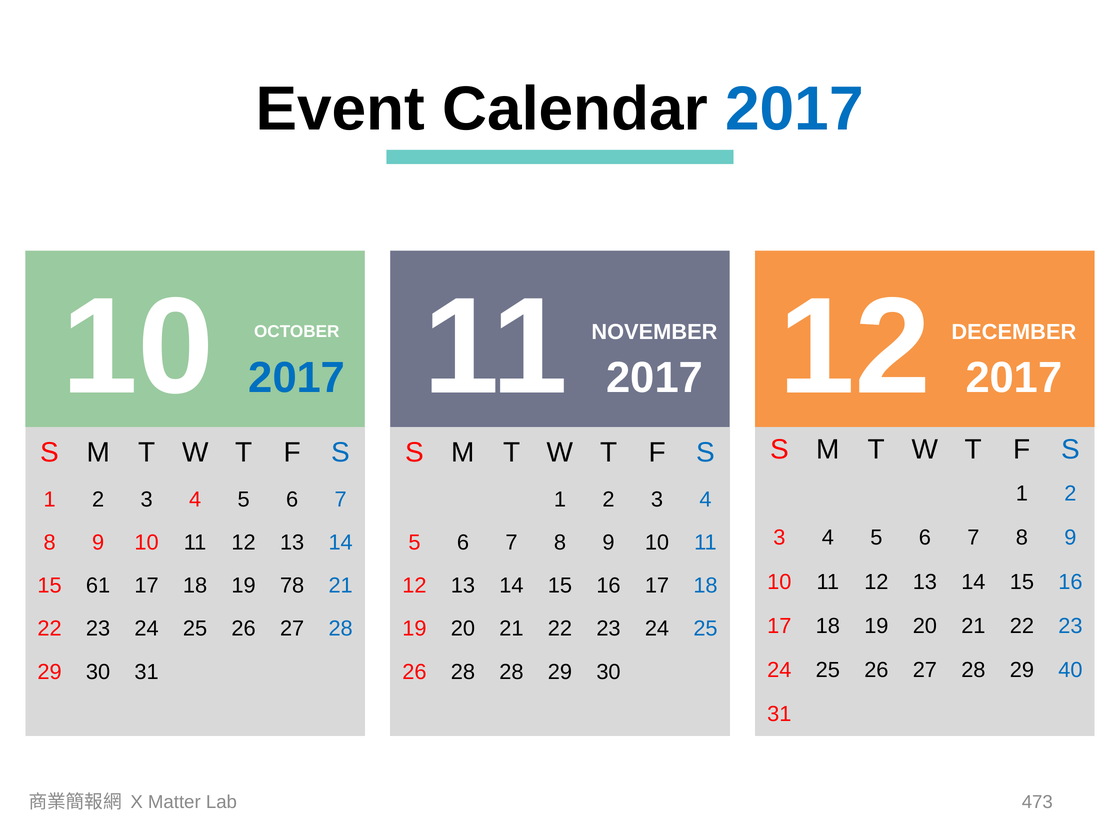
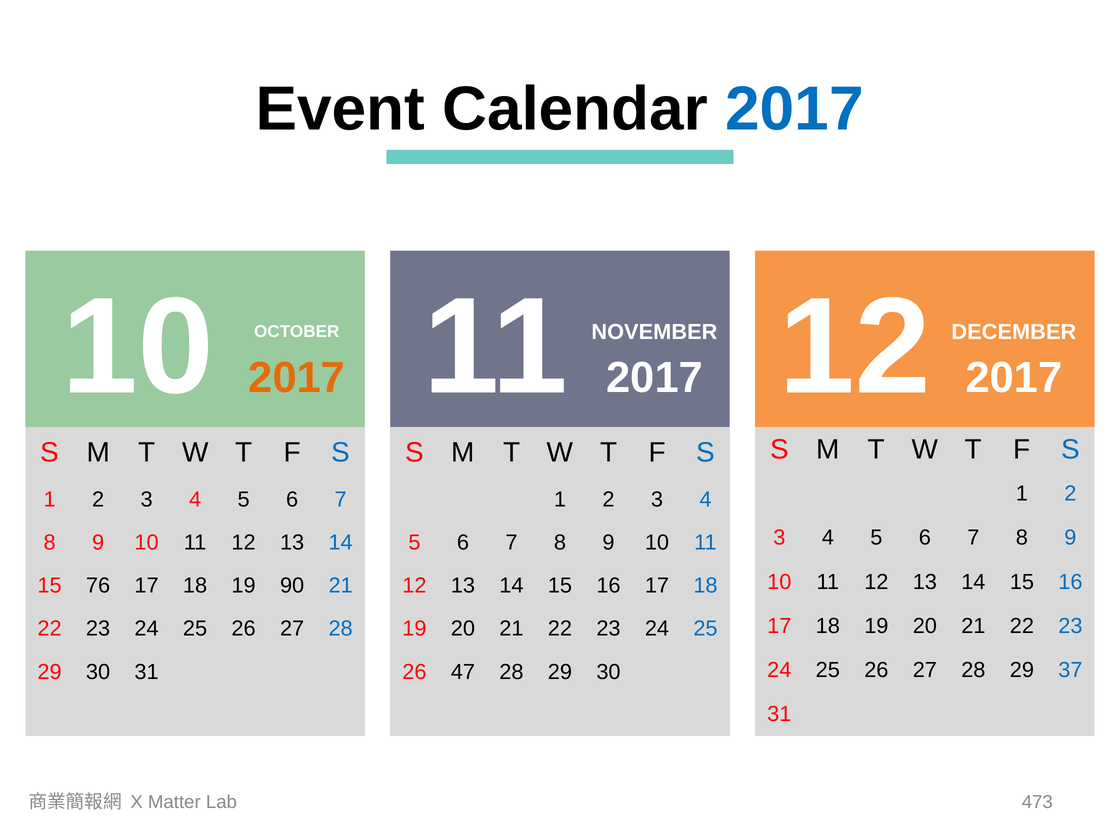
2017 at (297, 378) colour: blue -> orange
61: 61 -> 76
78: 78 -> 90
40: 40 -> 37
26 28: 28 -> 47
